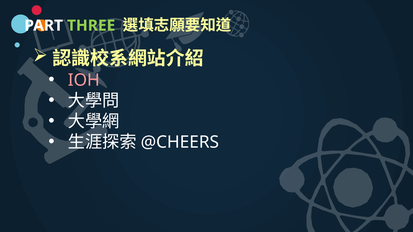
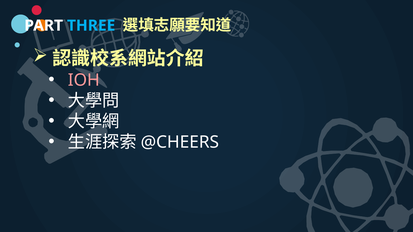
THREE colour: light green -> light blue
